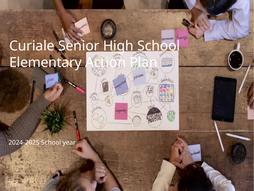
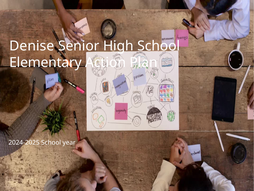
Curiale: Curiale -> Denise
